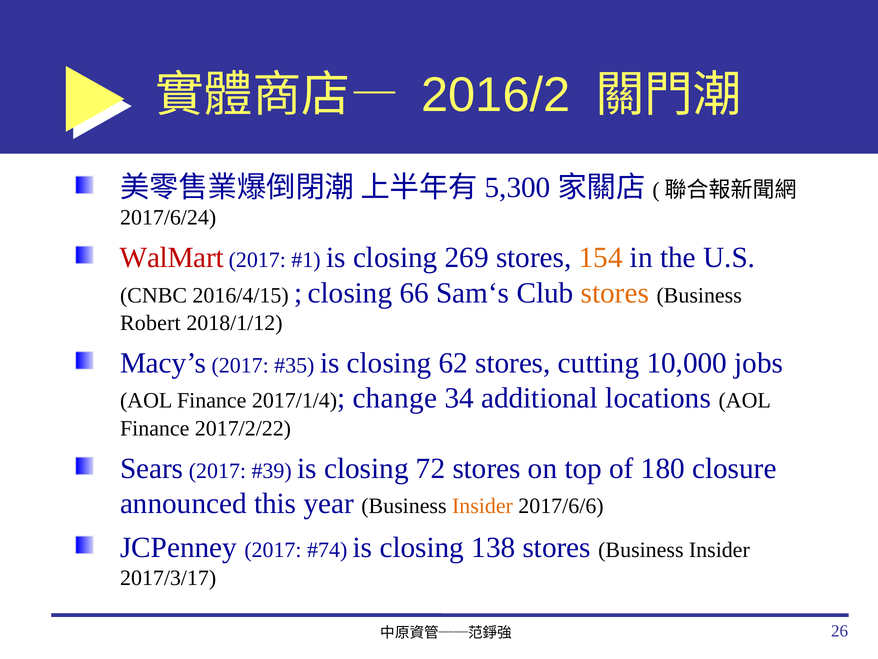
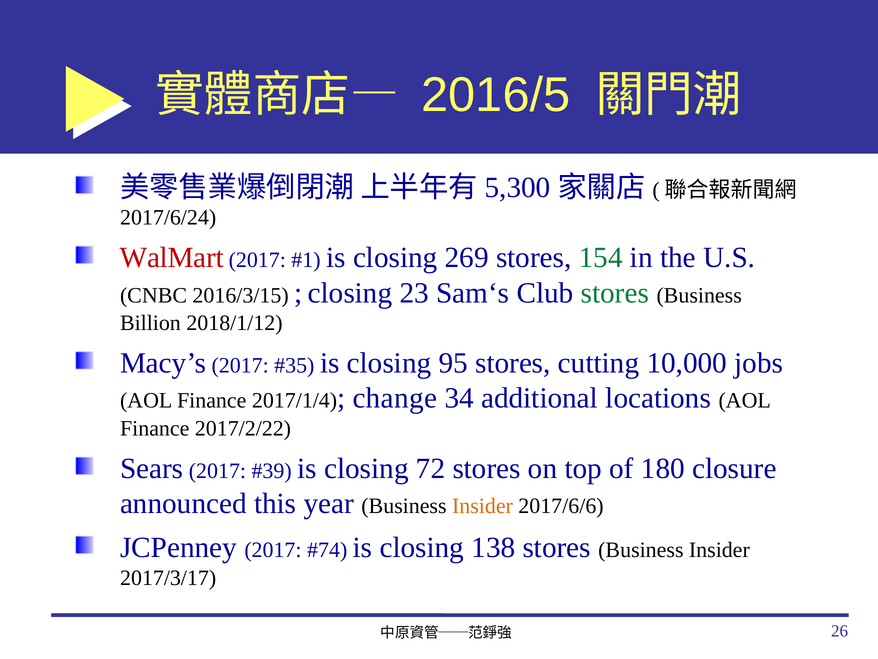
2016/2: 2016/2 -> 2016/5
154 colour: orange -> green
2016/4/15: 2016/4/15 -> 2016/3/15
66: 66 -> 23
stores at (615, 293) colour: orange -> green
Robert: Robert -> Billion
62: 62 -> 95
